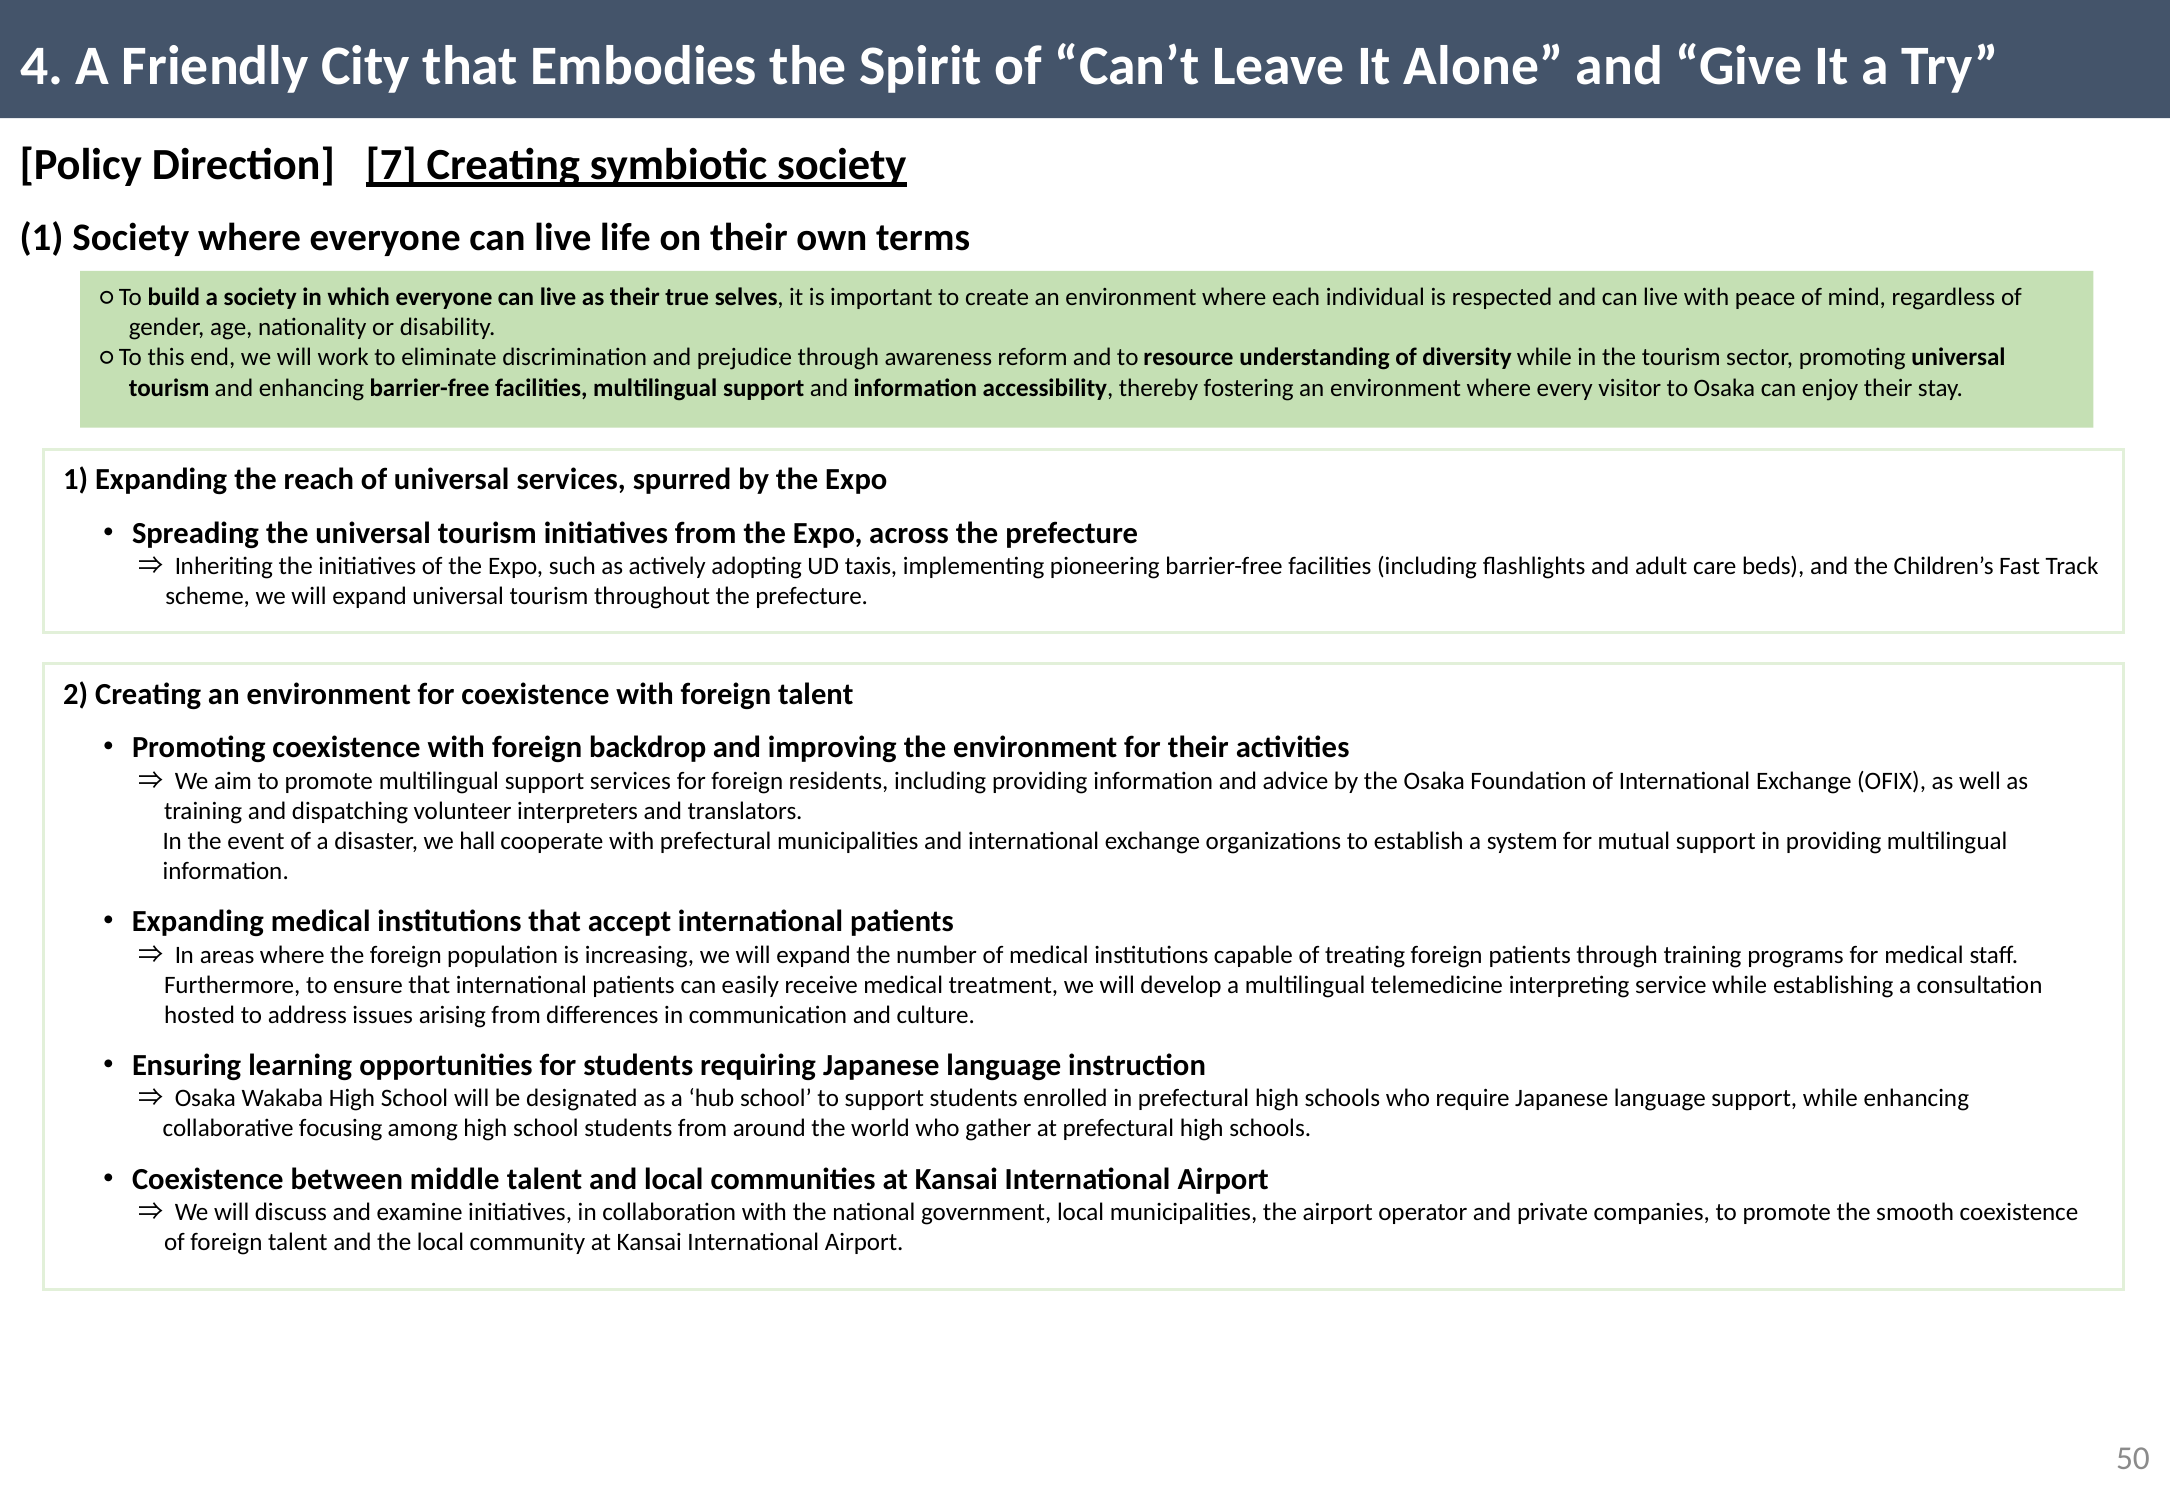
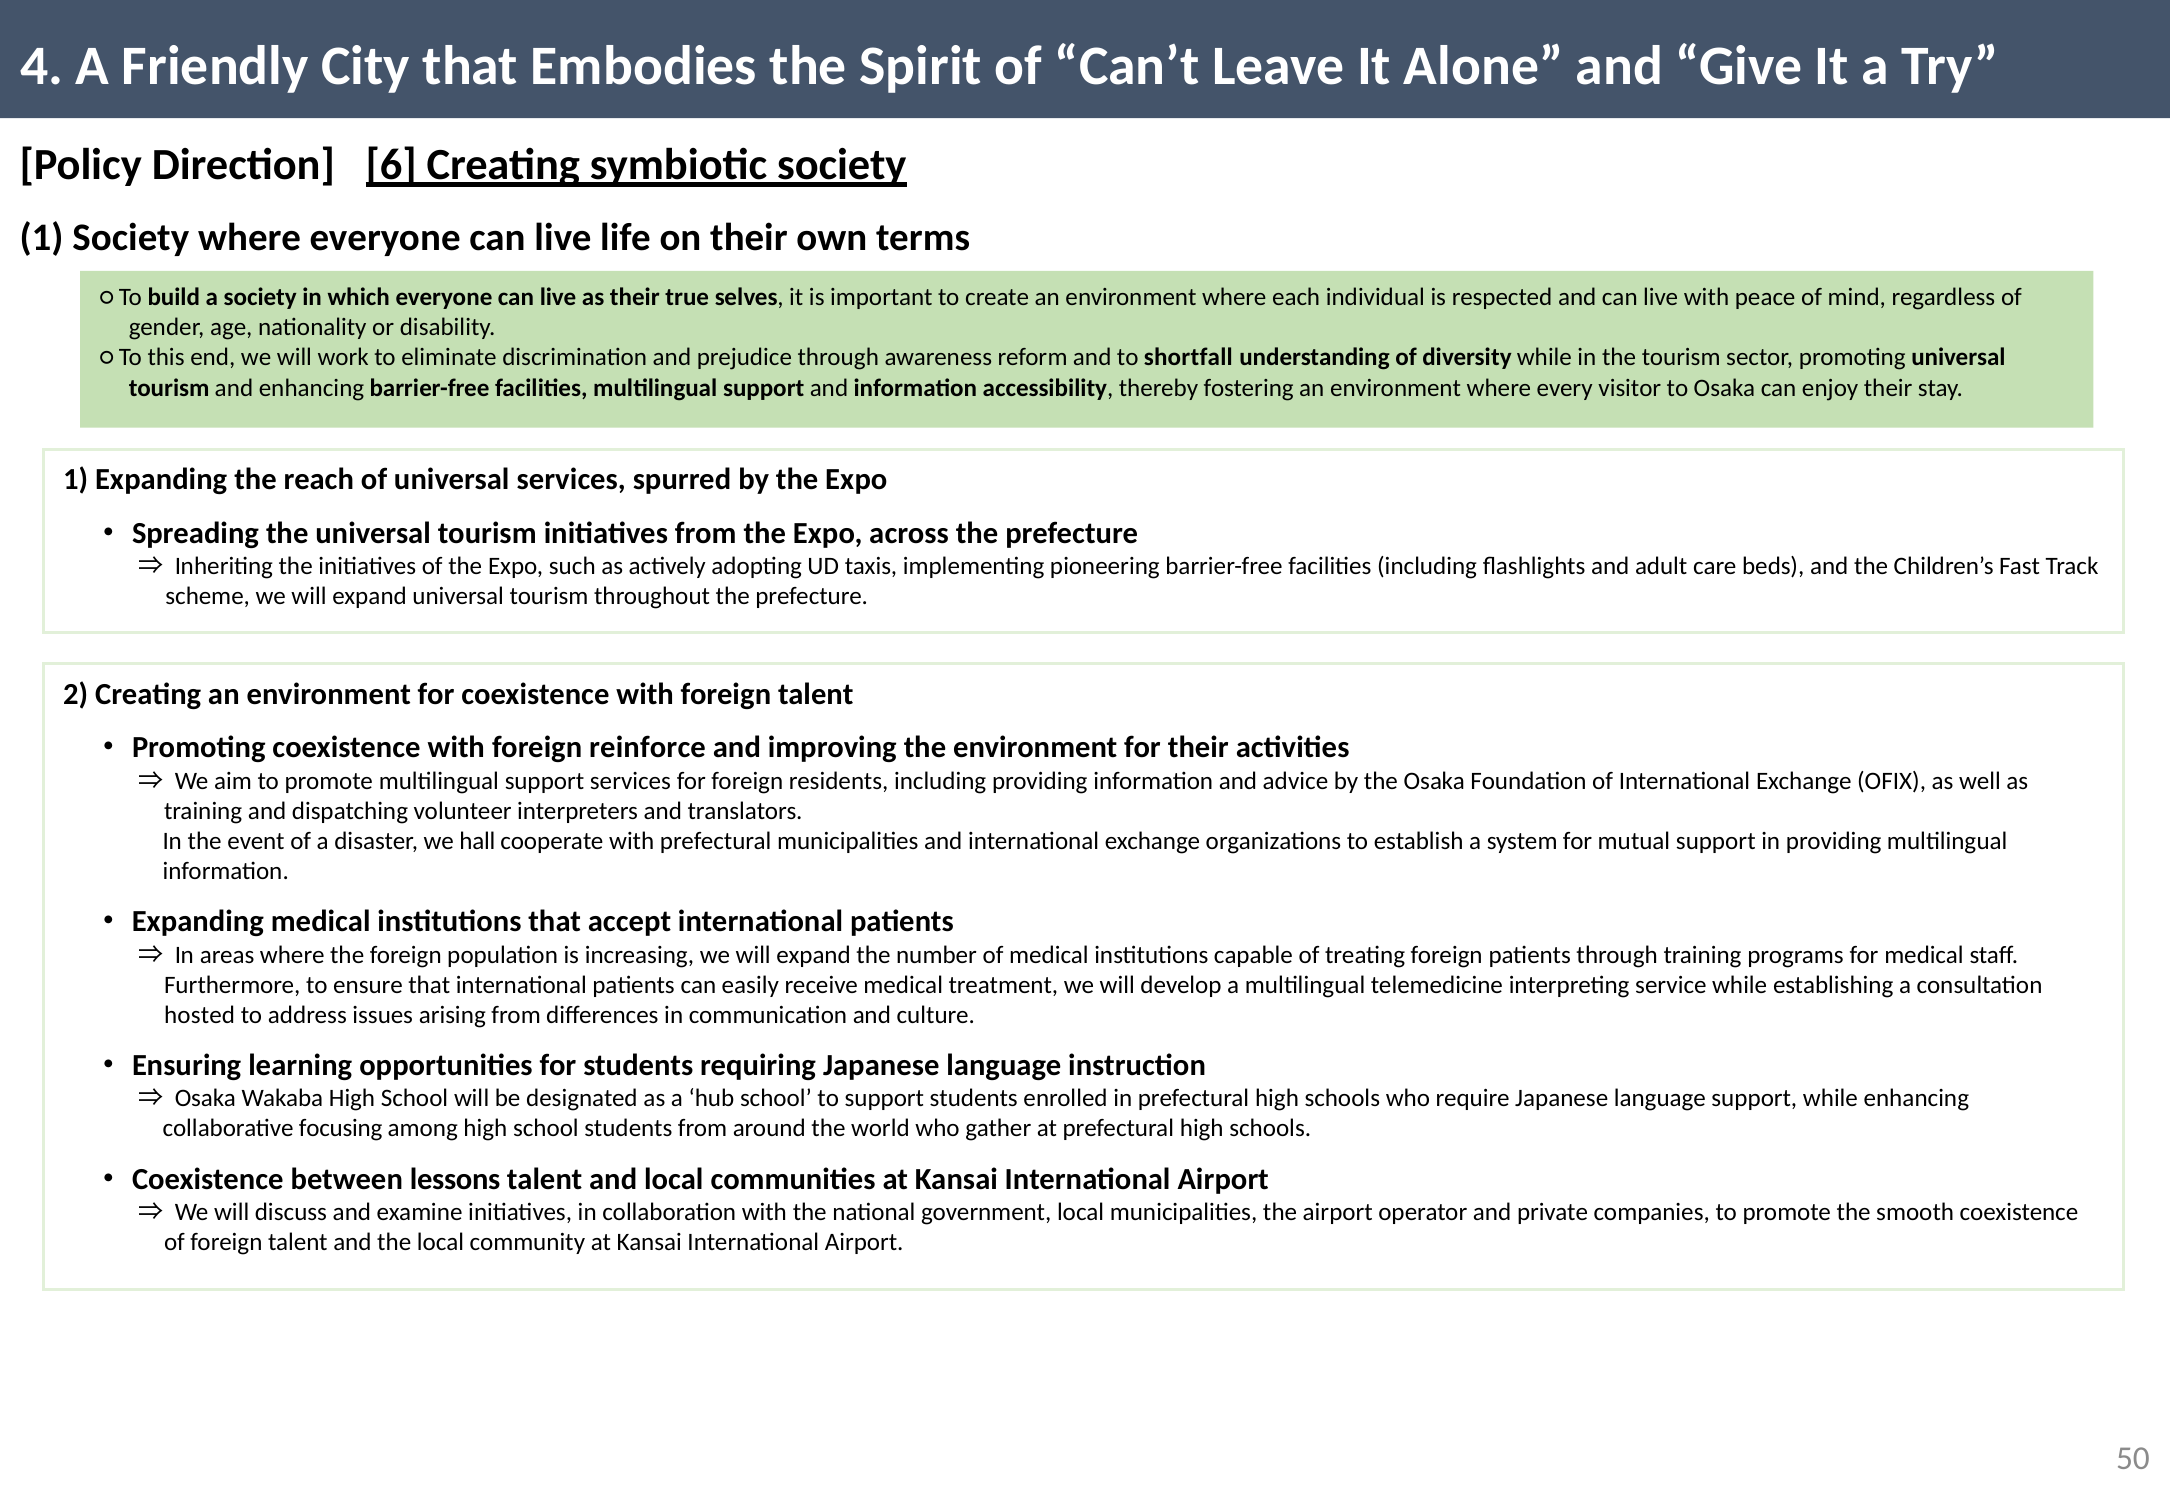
7: 7 -> 6
resource: resource -> shortfall
backdrop: backdrop -> reinforce
middle: middle -> lessons
